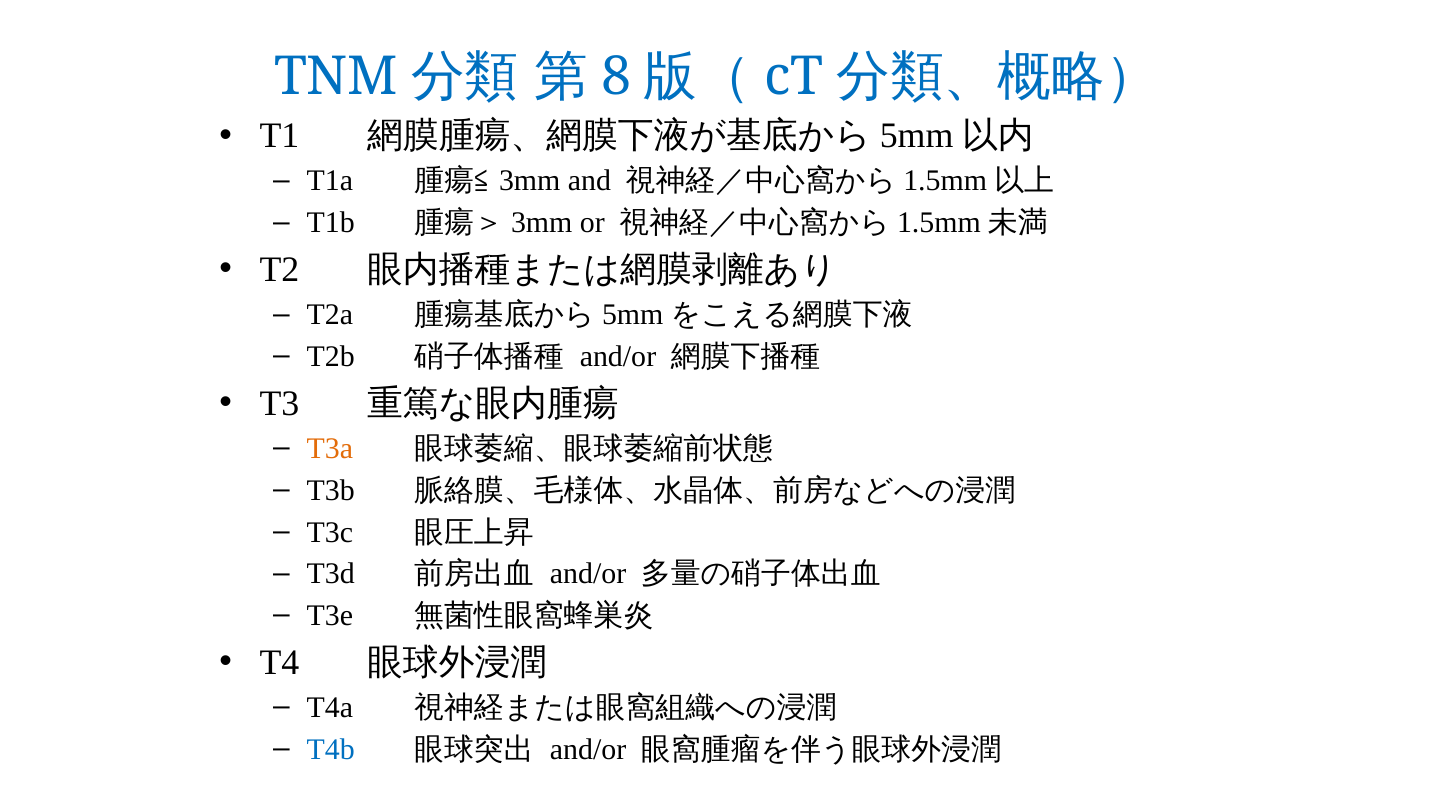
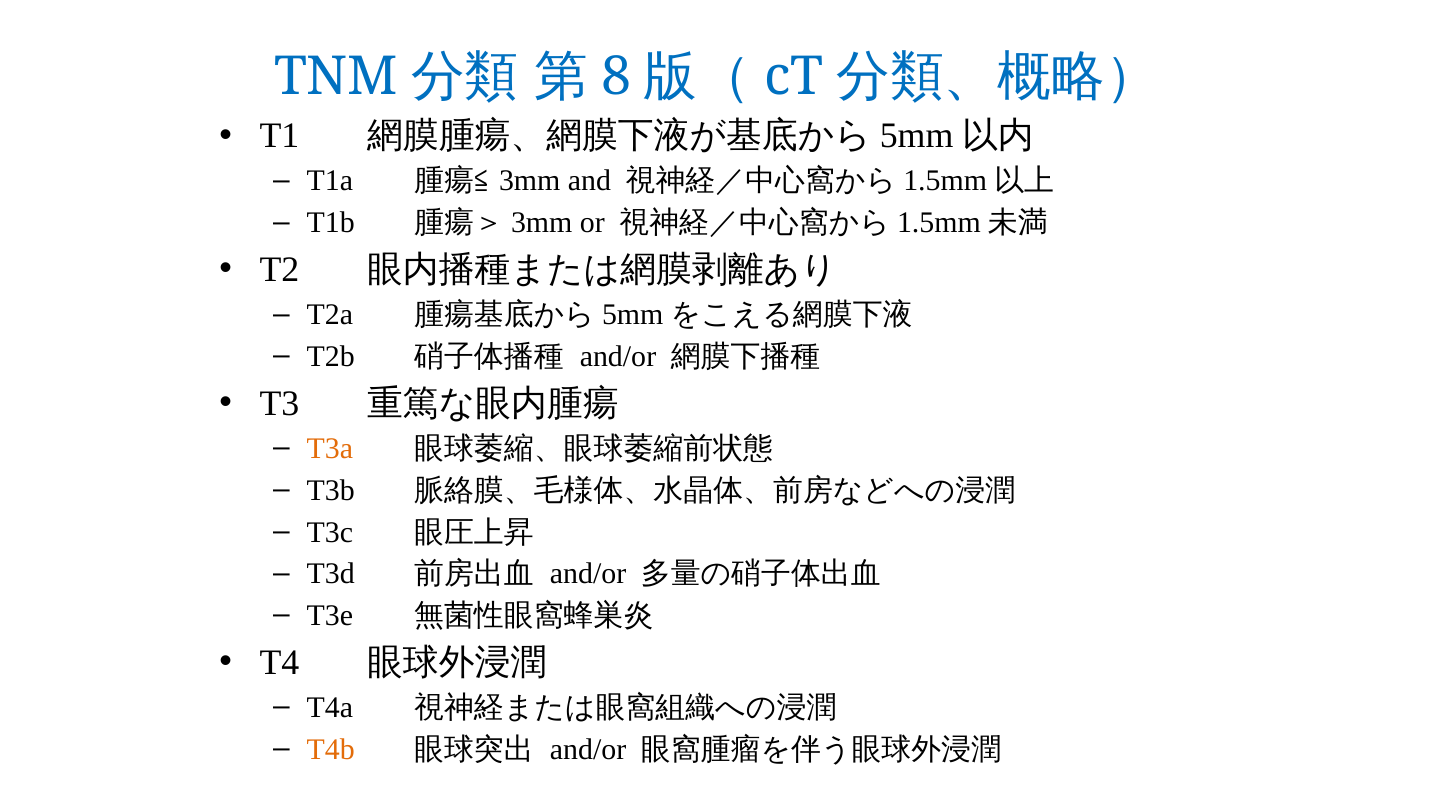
T4b colour: blue -> orange
